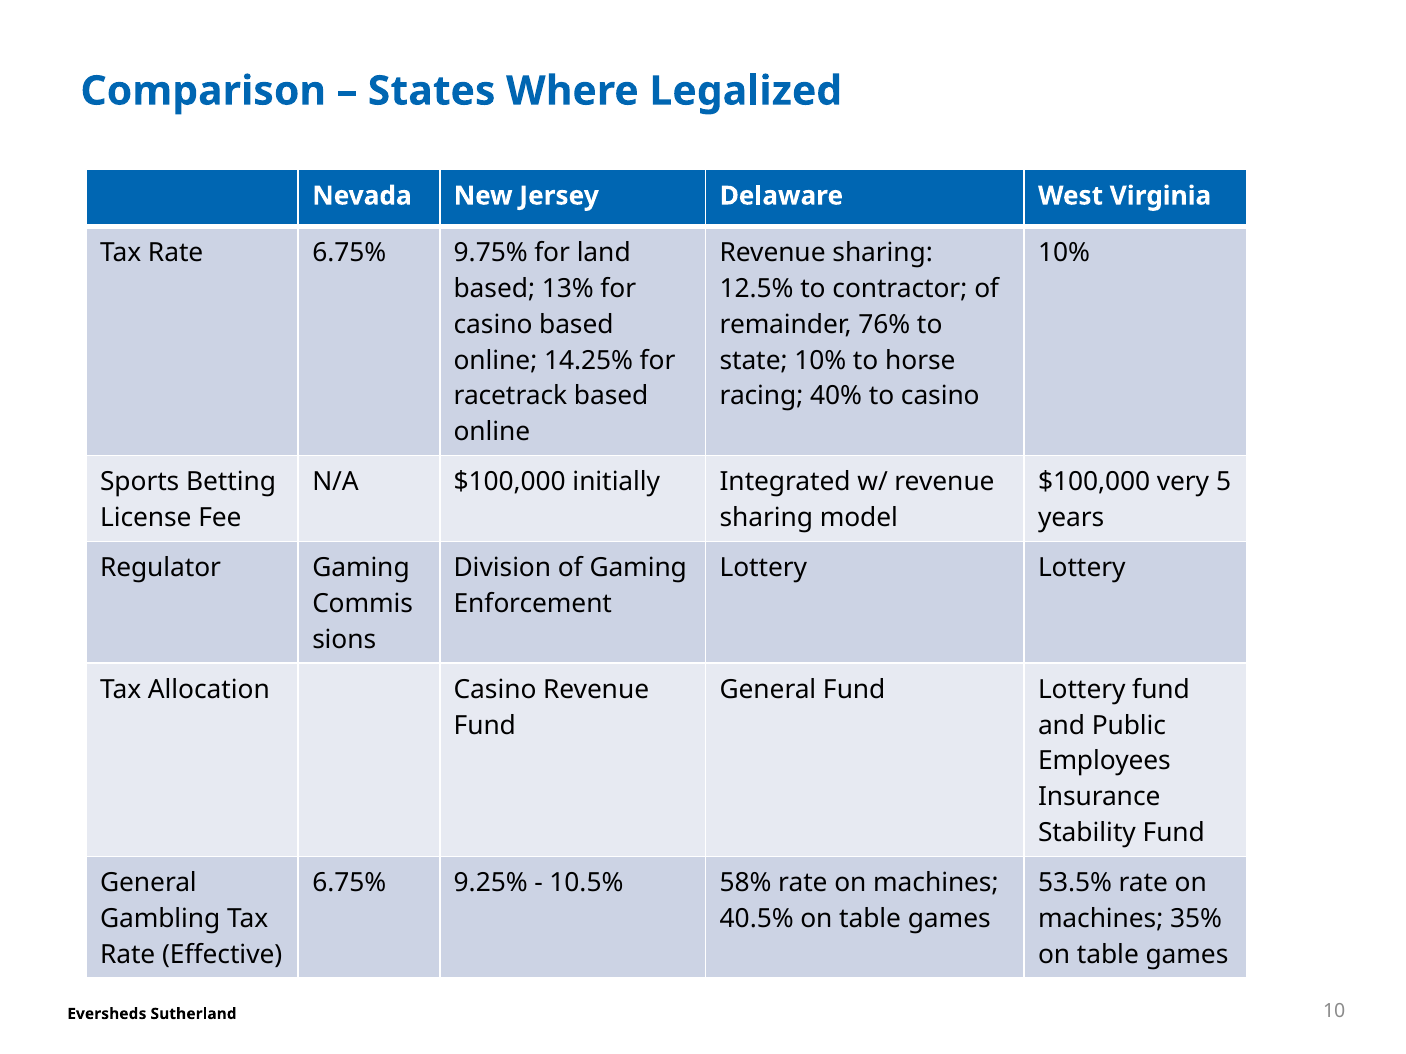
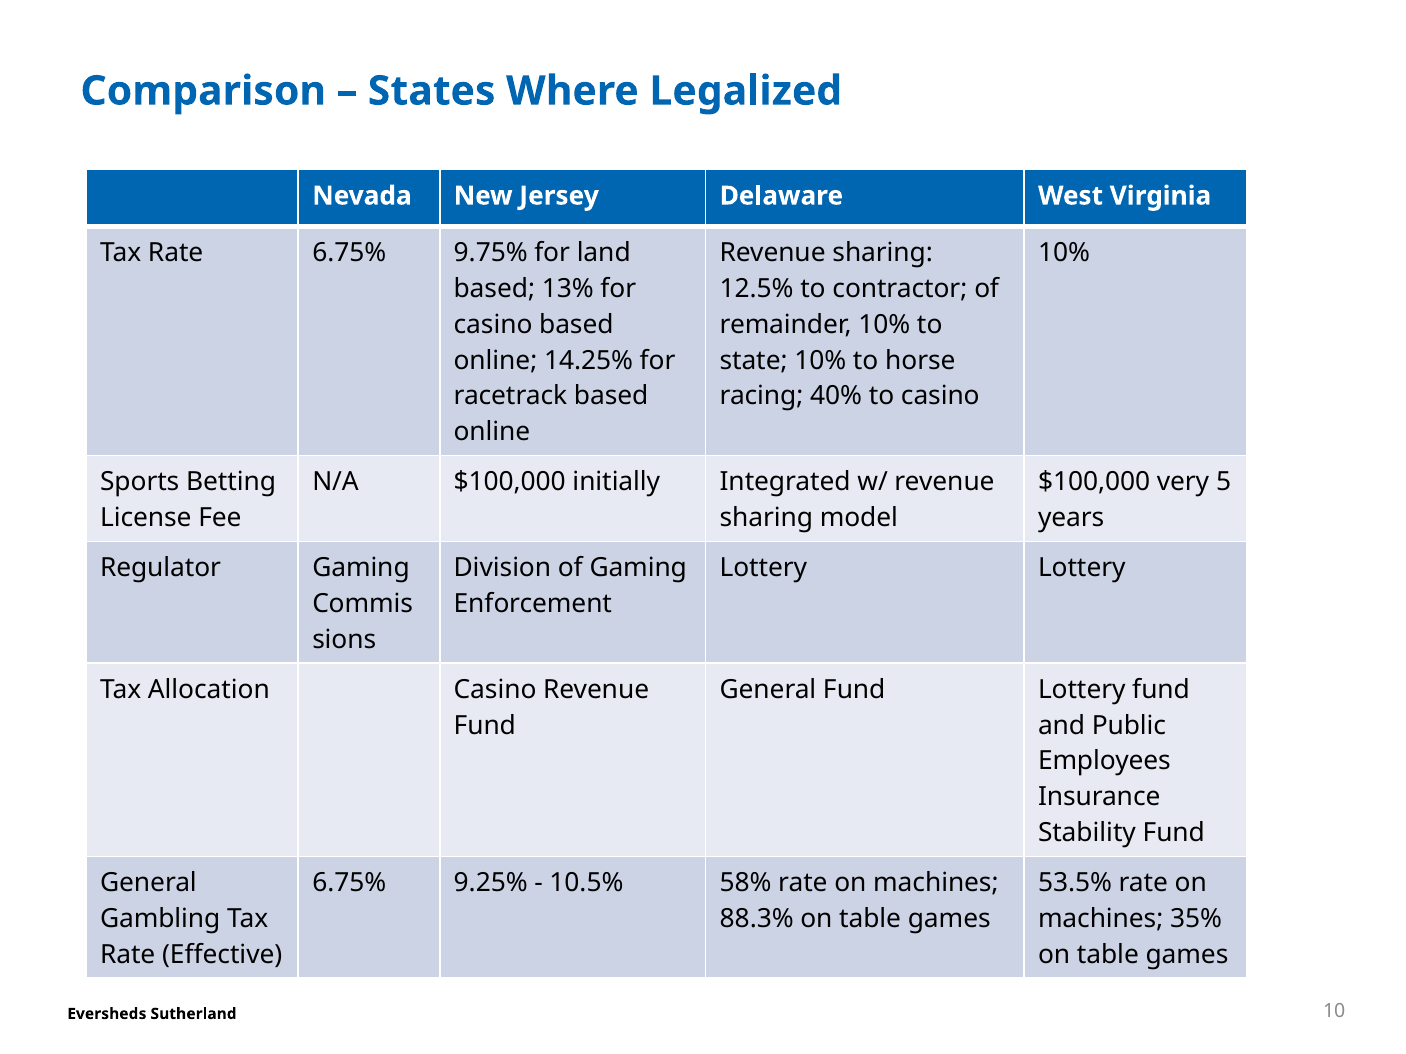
remainder 76%: 76% -> 10%
40.5%: 40.5% -> 88.3%
